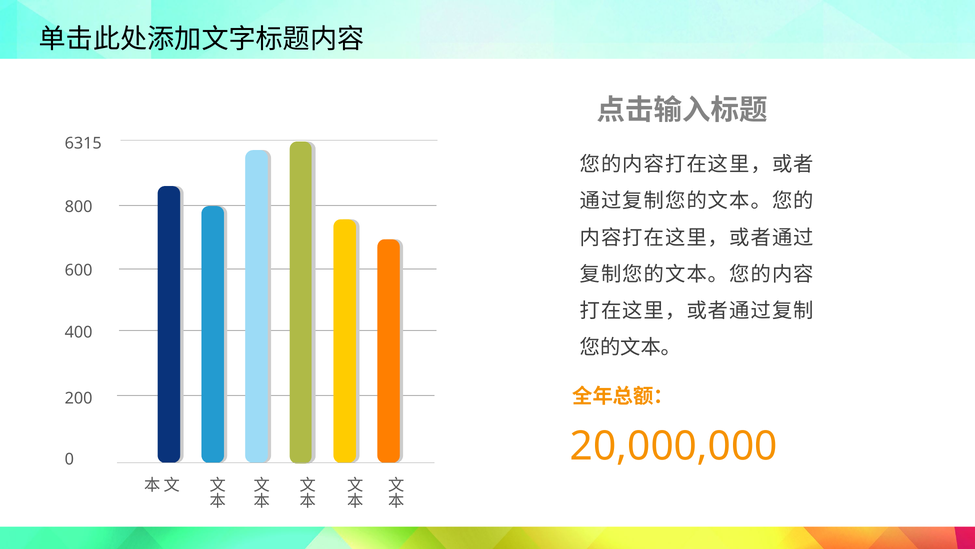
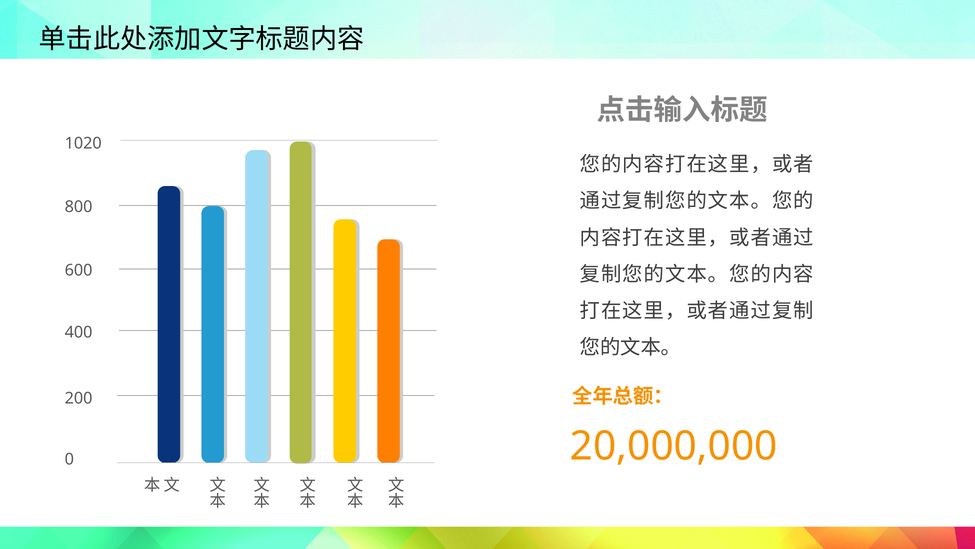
6315: 6315 -> 1020
